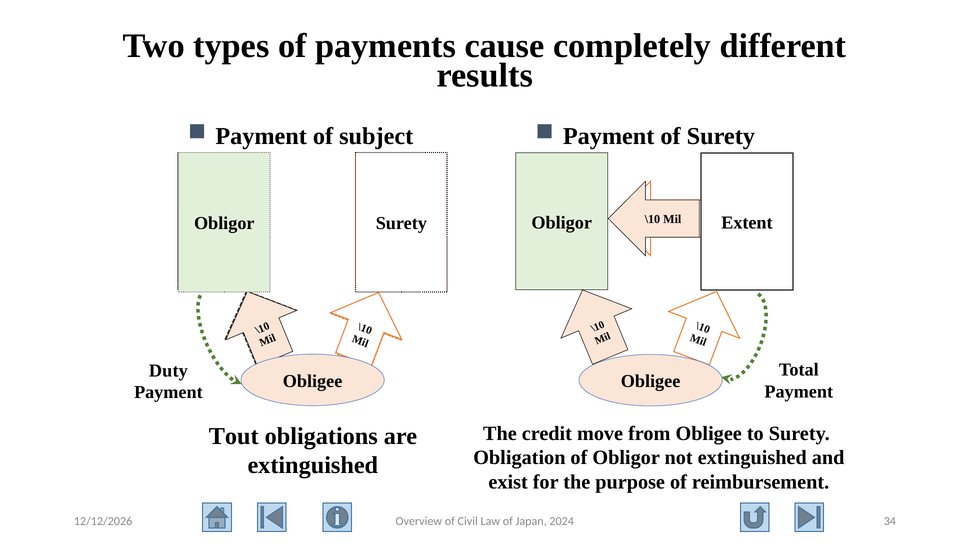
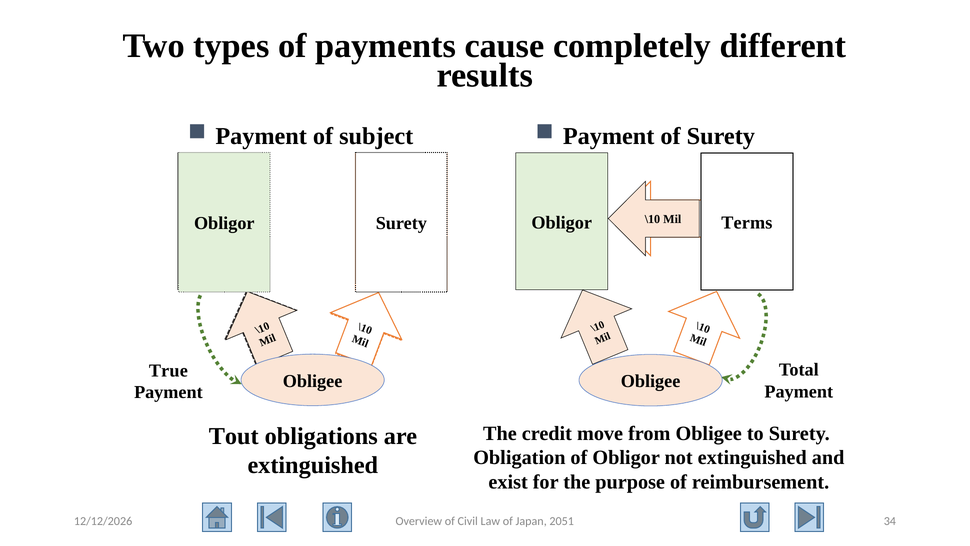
Extent: Extent -> Terms
Duty: Duty -> True
2024: 2024 -> 2051
